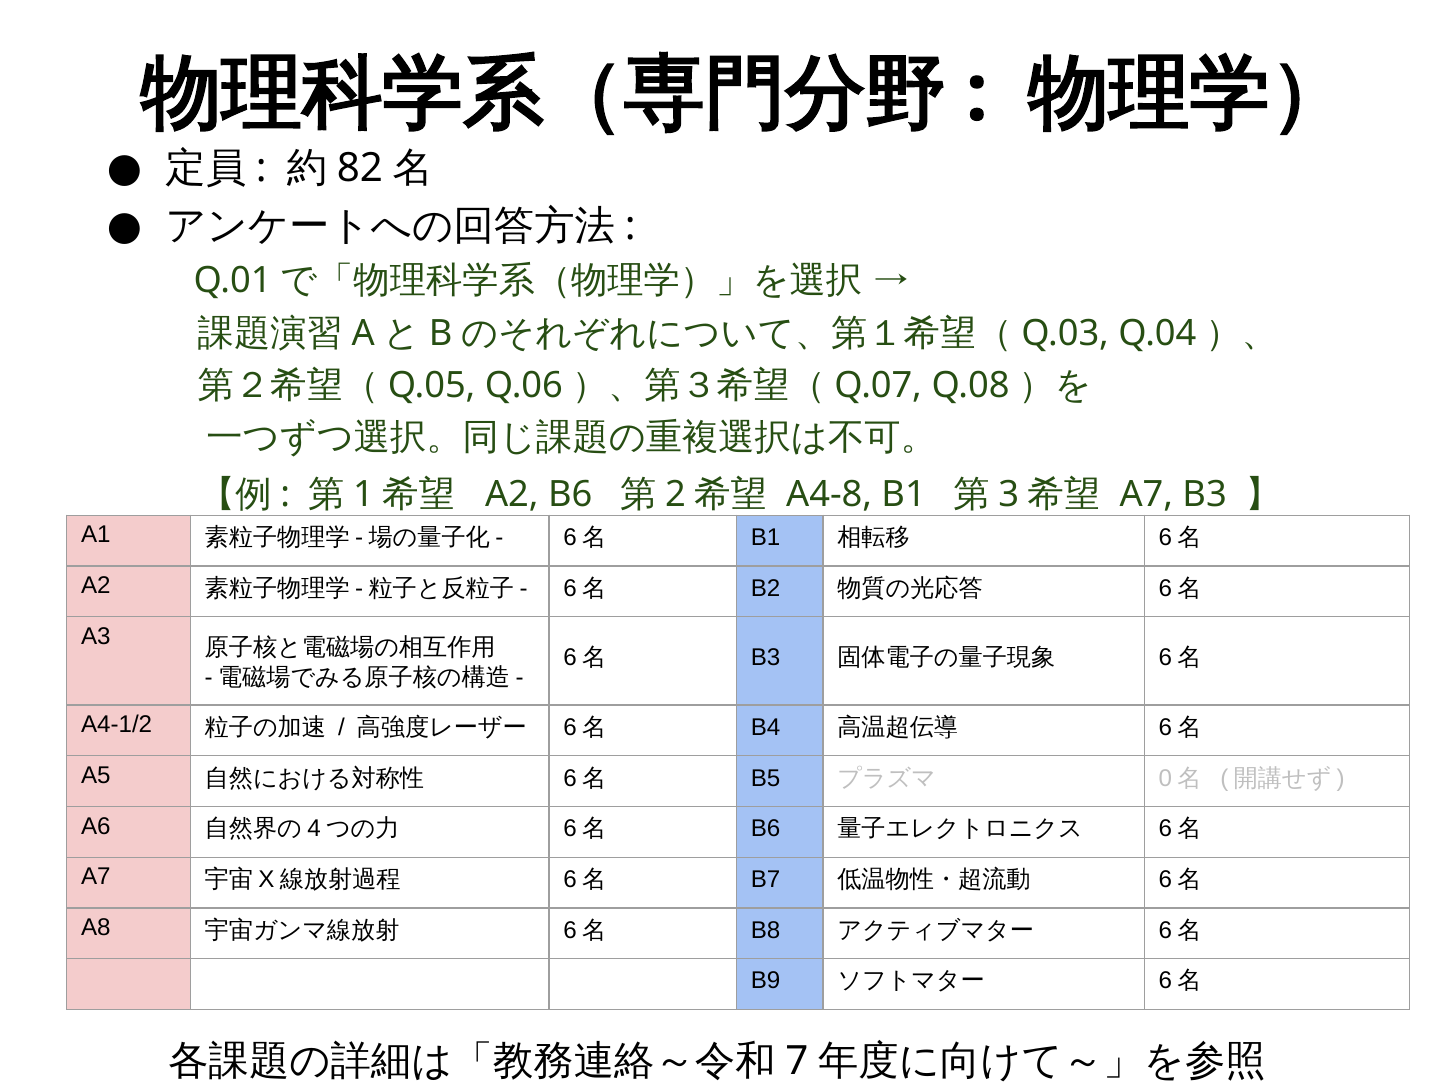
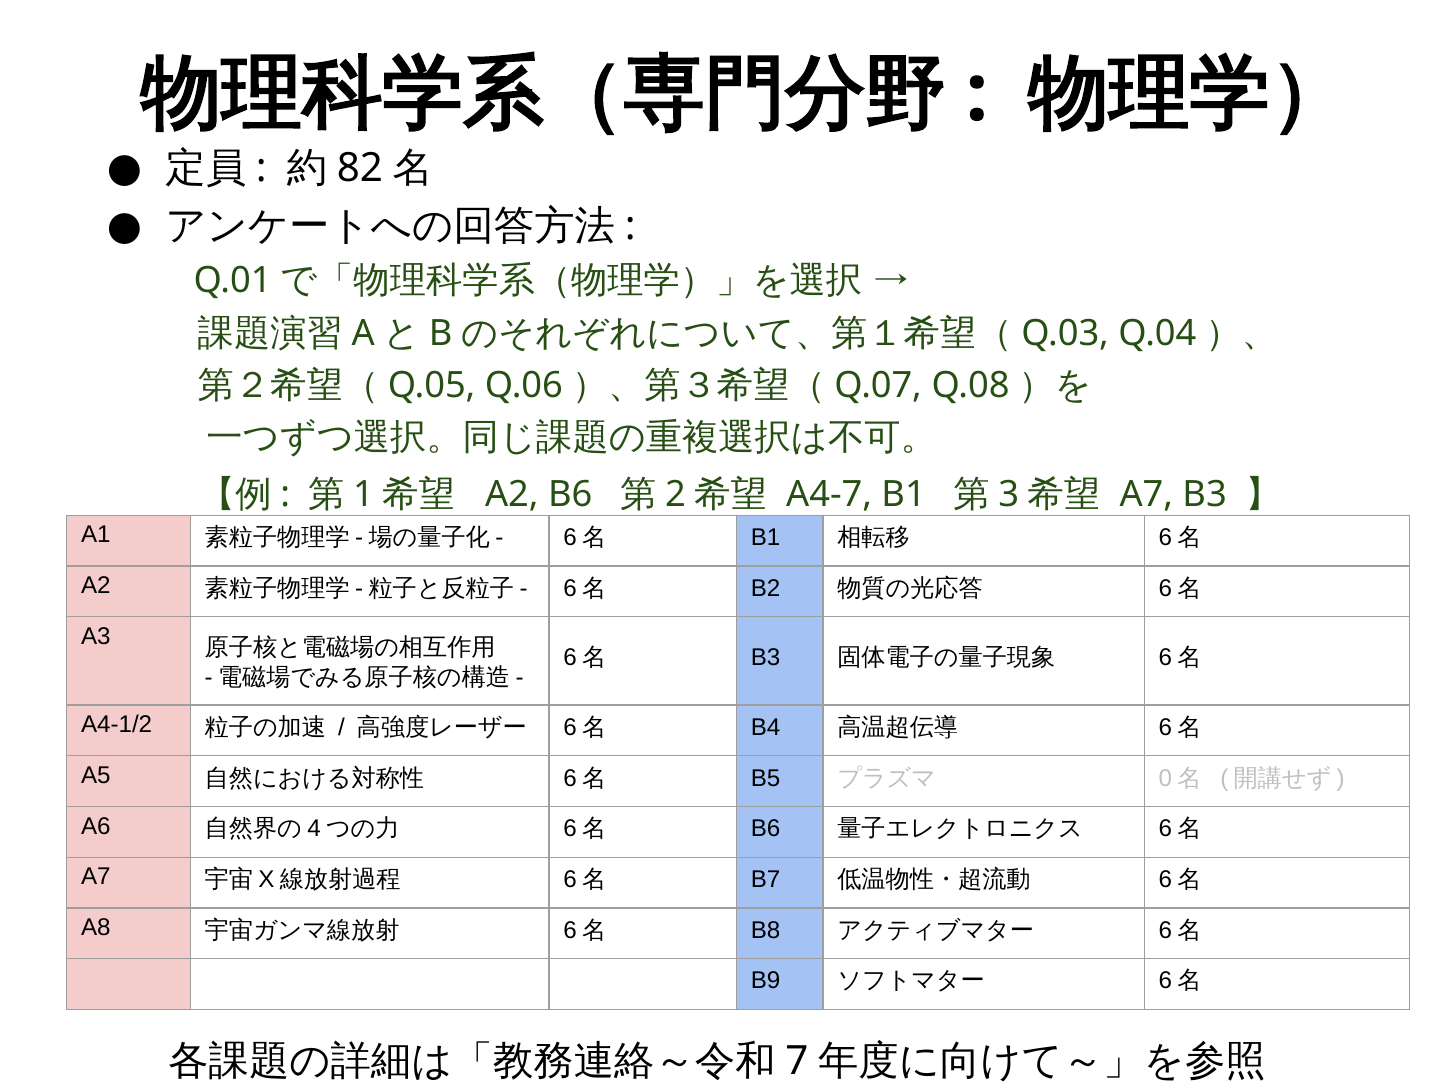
A4-8: A4-8 -> A4-7
